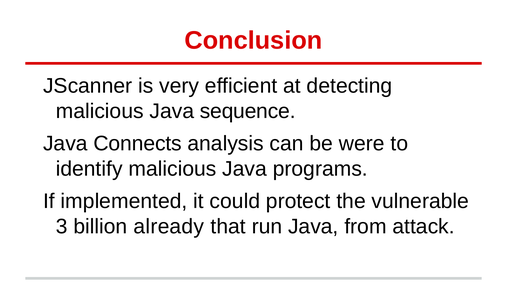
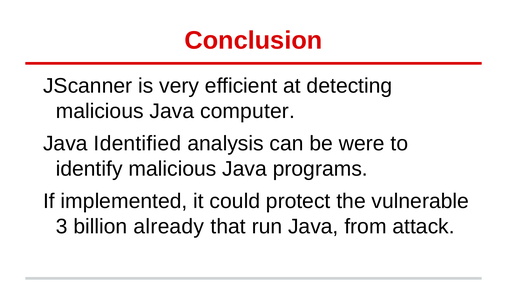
sequence: sequence -> computer
Connects: Connects -> Identified
